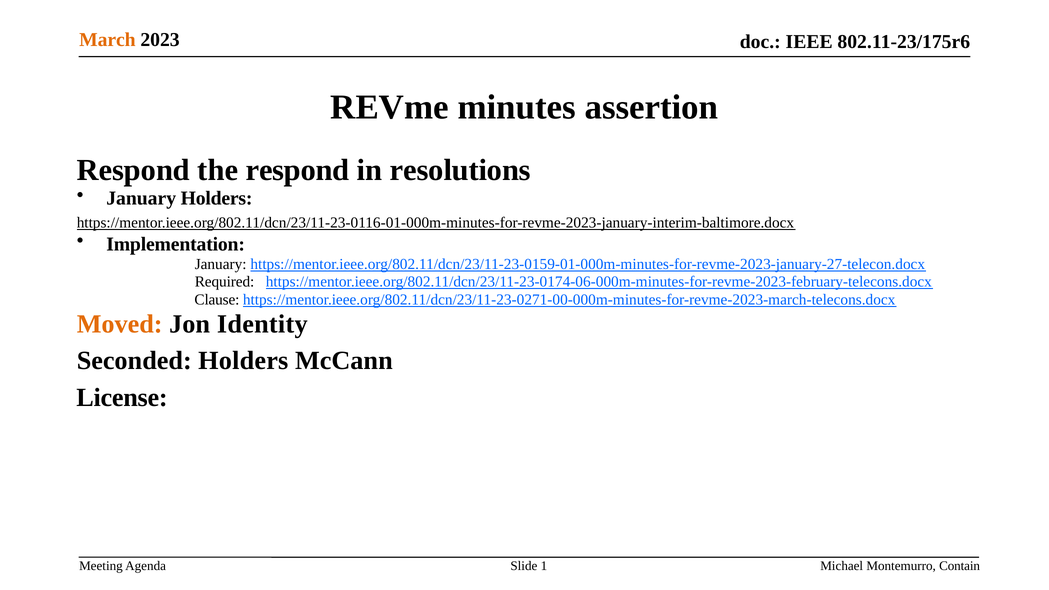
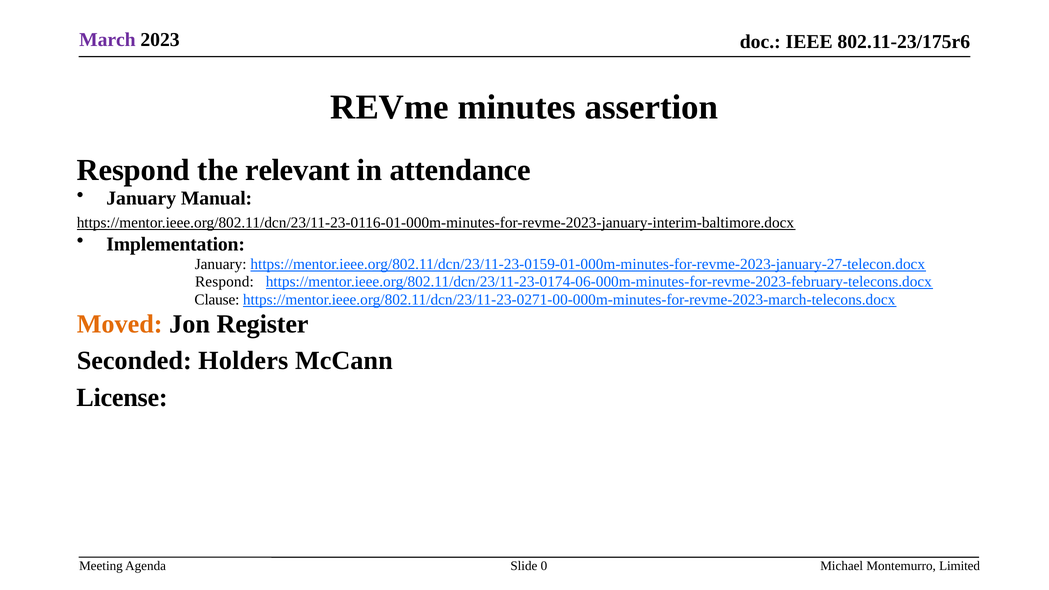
March colour: orange -> purple
the respond: respond -> relevant
resolutions: resolutions -> attendance
January Holders: Holders -> Manual
Required at (225, 282): Required -> Respond
Identity: Identity -> Register
1: 1 -> 0
Contain: Contain -> Limited
